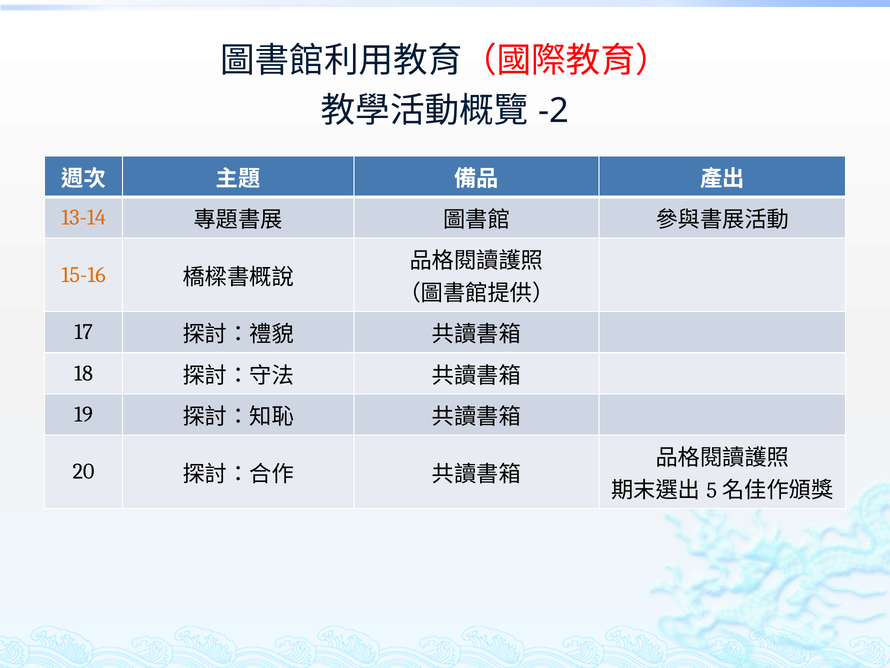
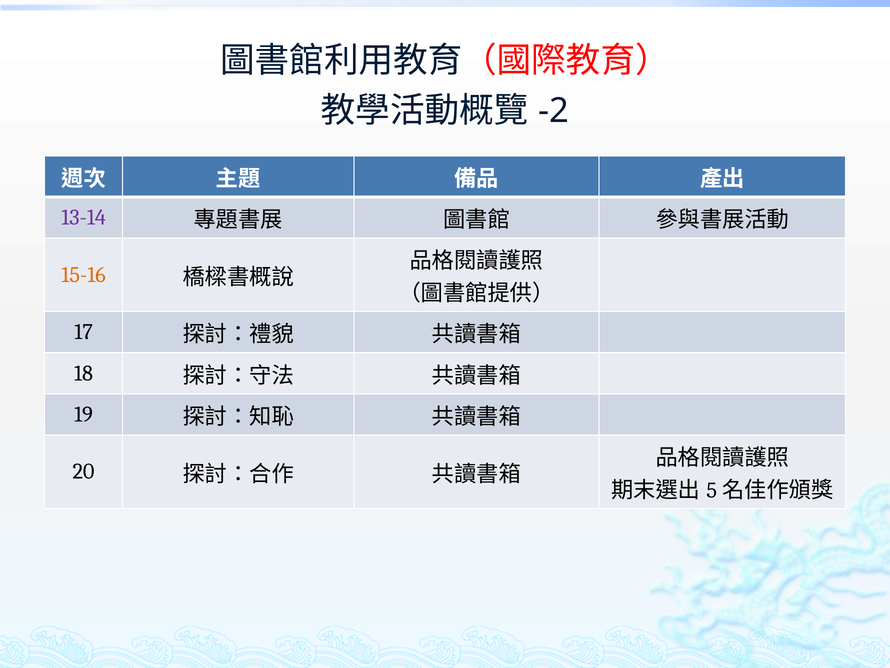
13-14 colour: orange -> purple
